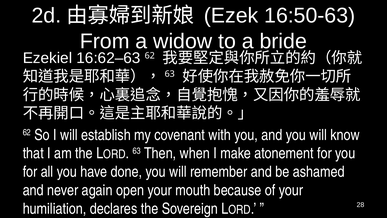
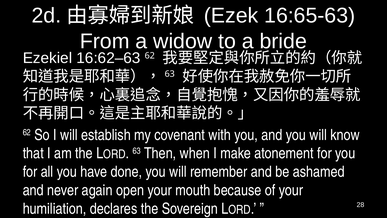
16:50-63: 16:50-63 -> 16:65-63
